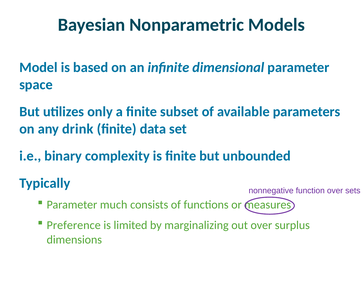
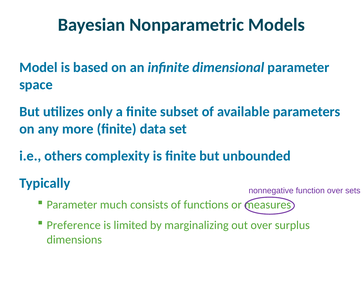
drink: drink -> more
binary: binary -> others
